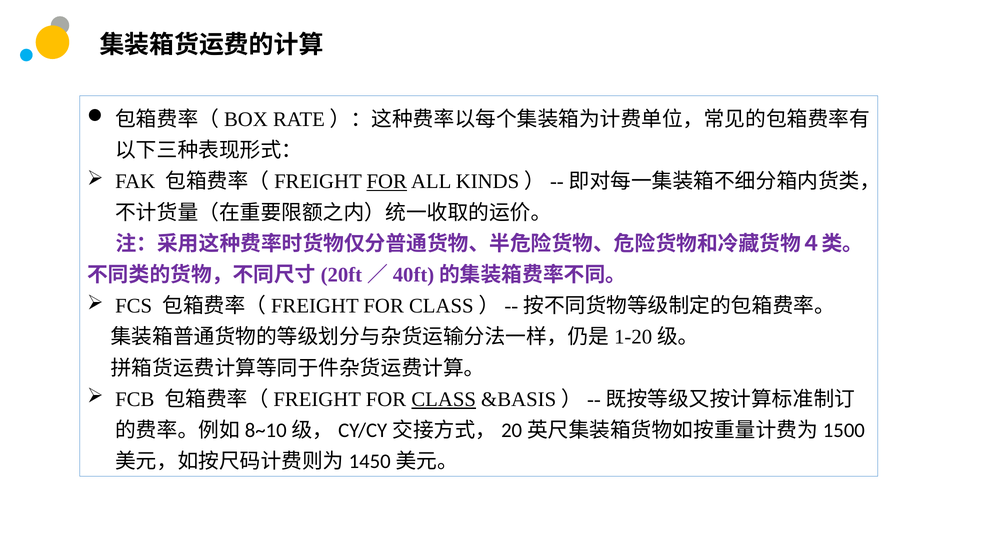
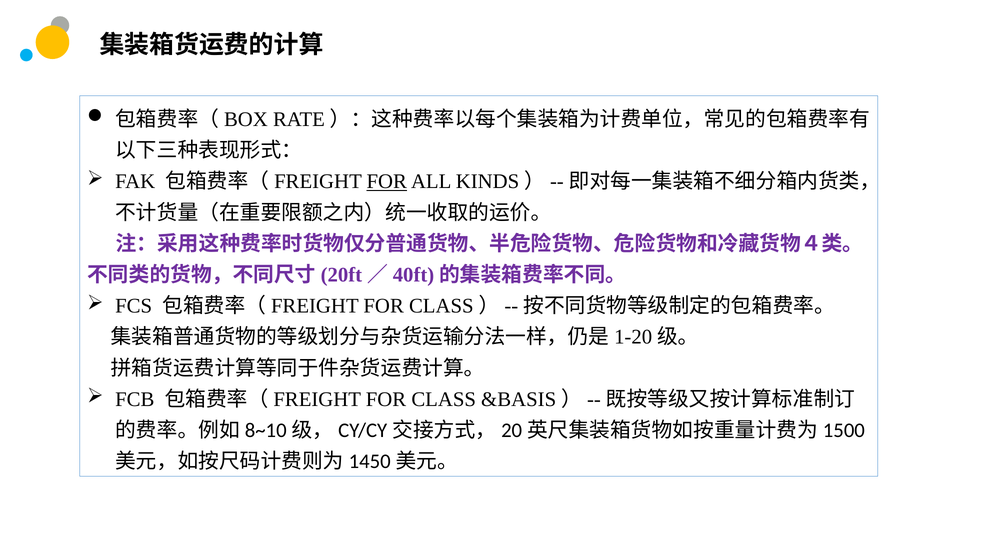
CLASS underline: present -> none
